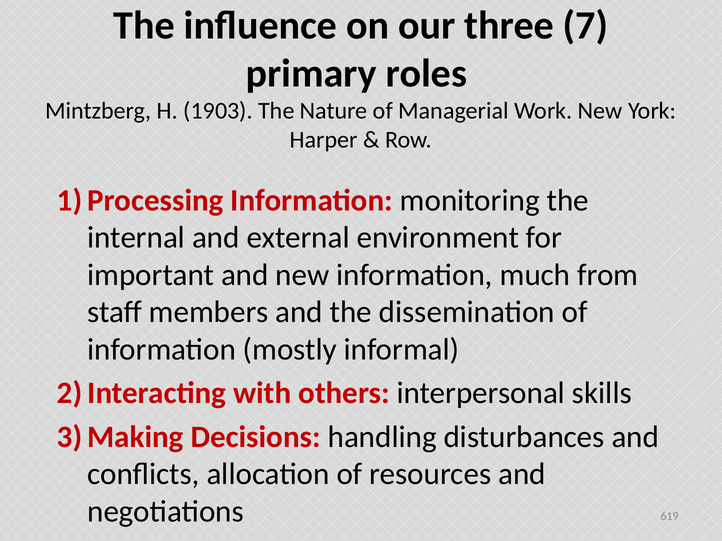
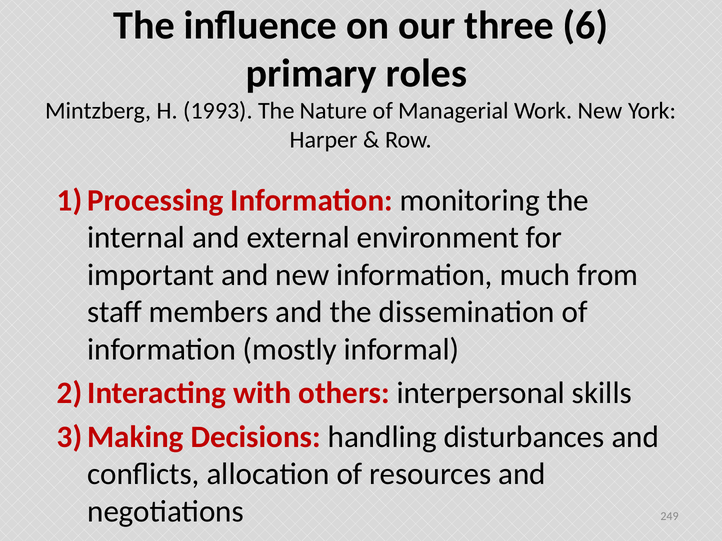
7: 7 -> 6
1903: 1903 -> 1993
619: 619 -> 249
